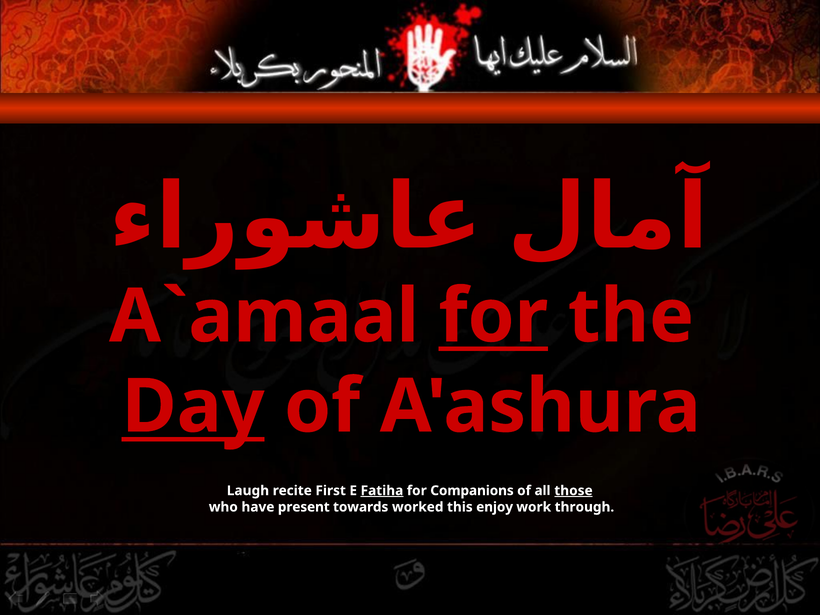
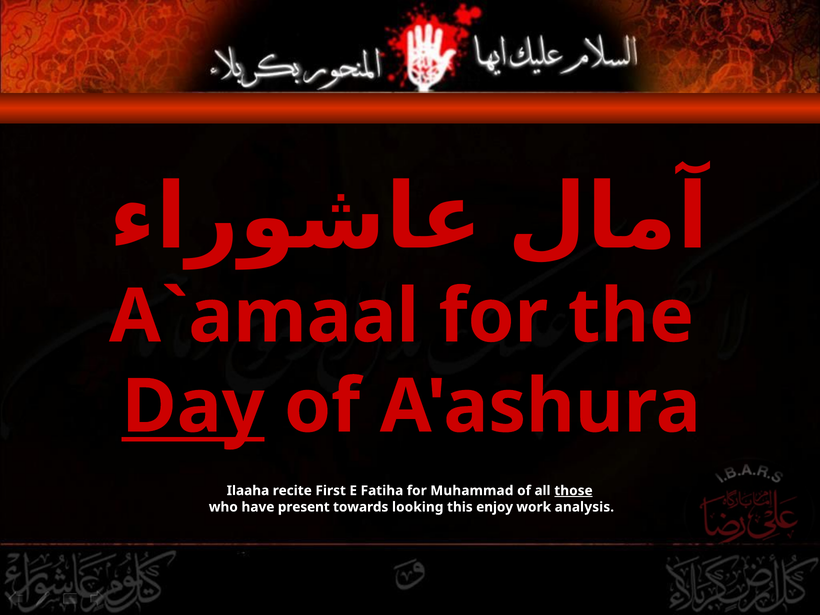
for at (493, 317) underline: present -> none
Laugh: Laugh -> Ilaaha
Fatiha underline: present -> none
Companions: Companions -> Muhammad
worked: worked -> looking
through: through -> analysis
